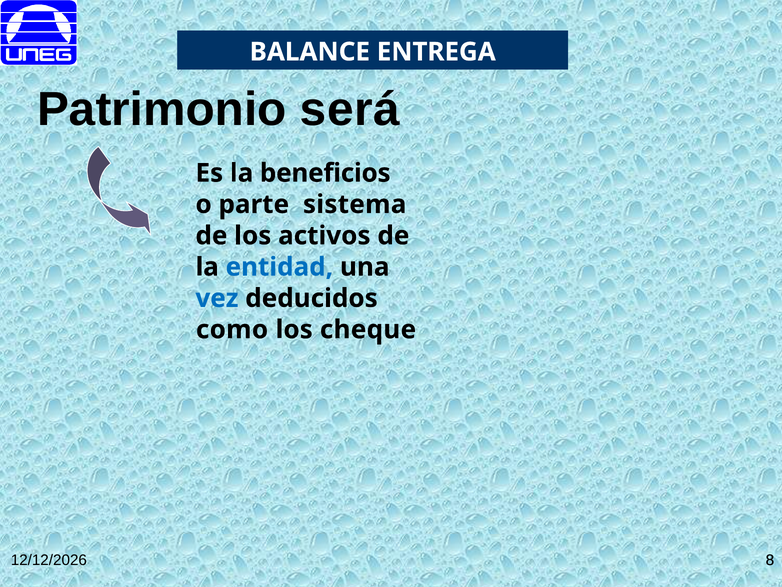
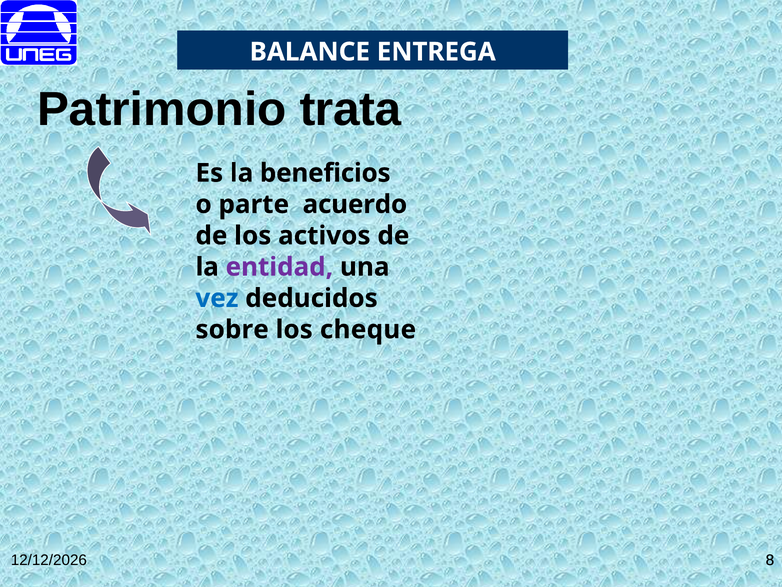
será: será -> trata
sistema: sistema -> acuerdo
entidad colour: blue -> purple
como: como -> sobre
